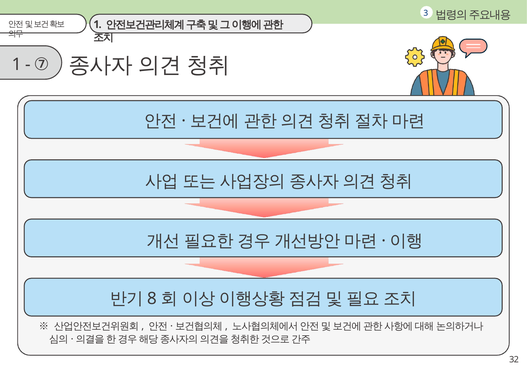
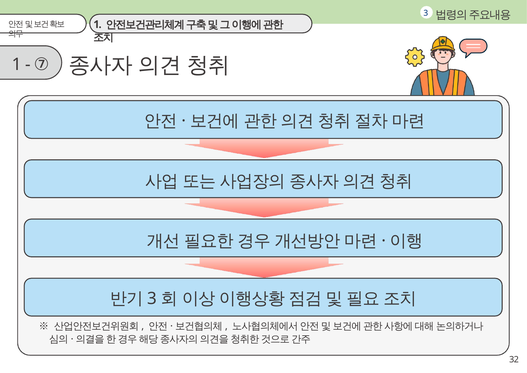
8 at (152, 298): 8 -> 3
